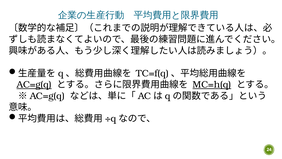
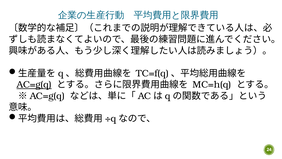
MC=h(q underline: present -> none
